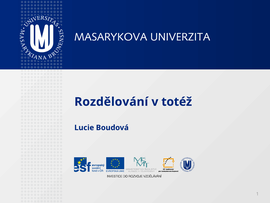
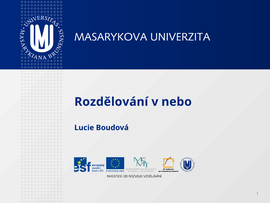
totéž: totéž -> nebo
